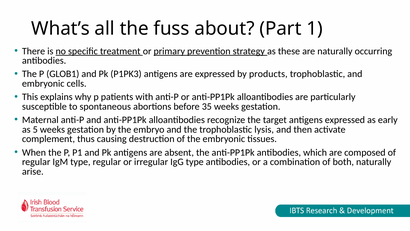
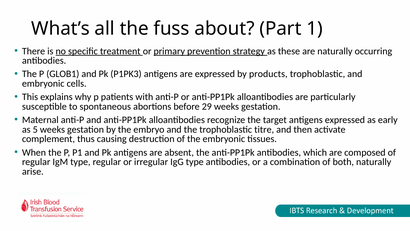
35: 35 -> 29
lysis: lysis -> titre
